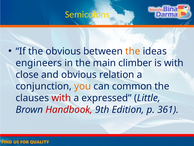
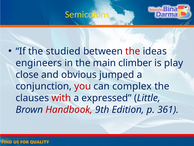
the obvious: obvious -> studied
the at (133, 51) colour: orange -> red
is with: with -> play
relation: relation -> jumped
you colour: orange -> red
common: common -> complex
